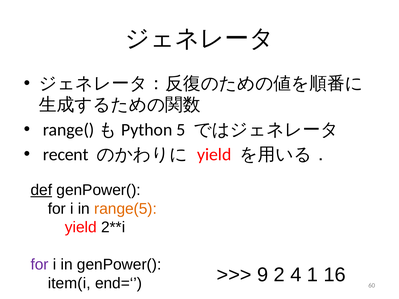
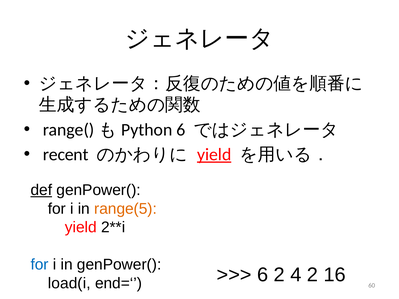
5 at (181, 130): 5 -> 6
yield at (214, 155) underline: none -> present
for at (40, 265) colour: purple -> blue
item(i: item(i -> load(i
9 at (263, 275): 9 -> 6
4 1: 1 -> 2
